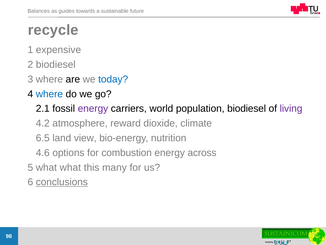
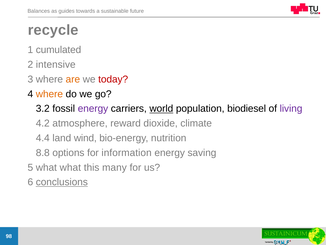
expensive: expensive -> cumulated
2 biodiesel: biodiesel -> intensive
are colour: black -> orange
today colour: blue -> red
where at (49, 94) colour: blue -> orange
2.1: 2.1 -> 3.2
world underline: none -> present
6.5: 6.5 -> 4.4
view: view -> wind
4.6: 4.6 -> 8.8
combustion: combustion -> information
across: across -> saving
